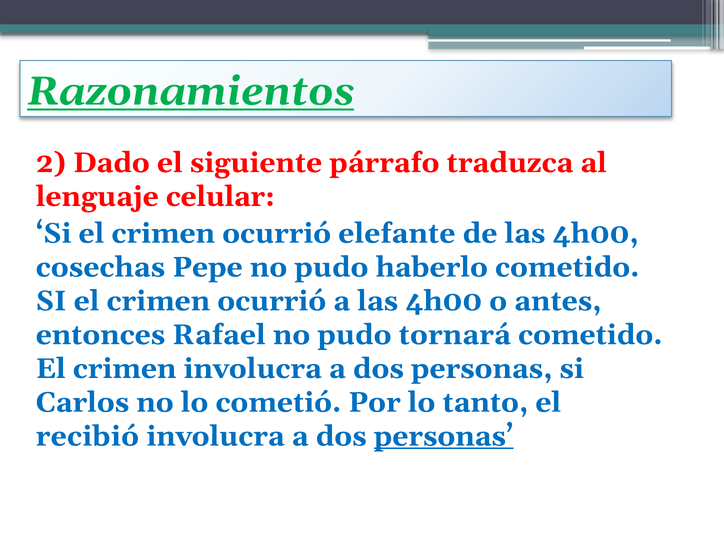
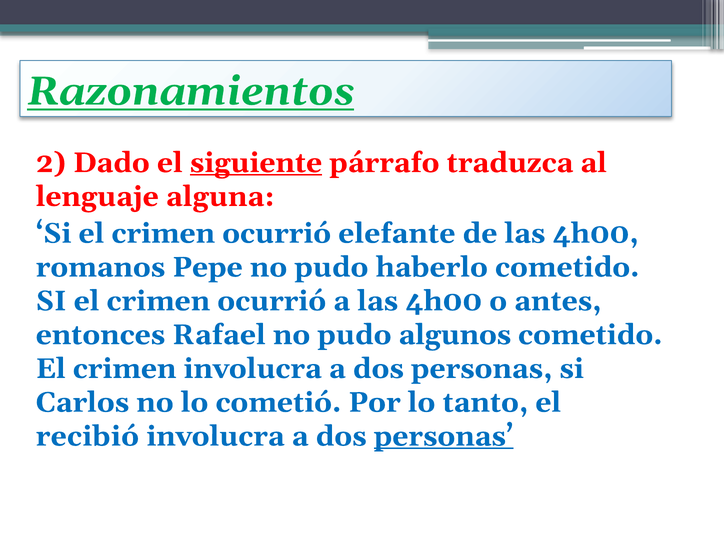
siguiente underline: none -> present
celular: celular -> alguna
cosechas: cosechas -> romanos
tornará: tornará -> algunos
